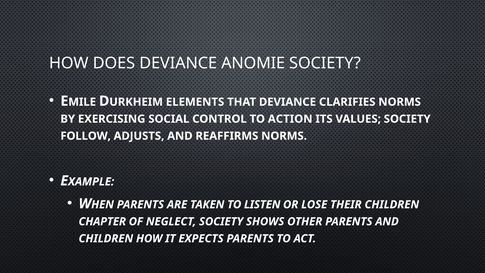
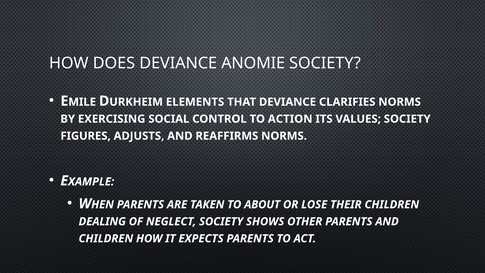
FOLLOW: FOLLOW -> FIGURES
LISTEN: LISTEN -> ABOUT
CHAPTER: CHAPTER -> DEALING
